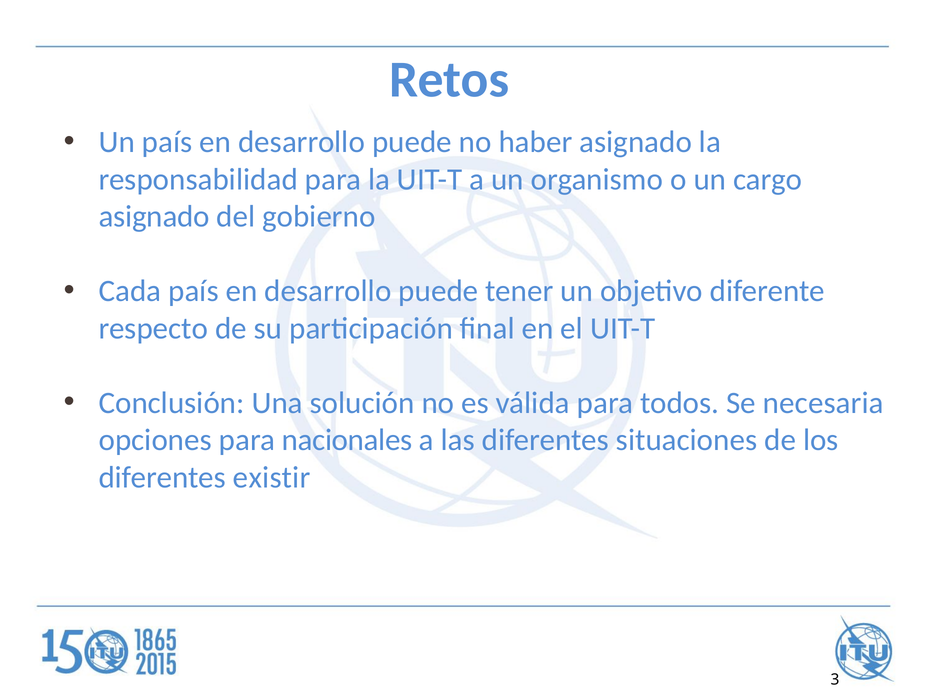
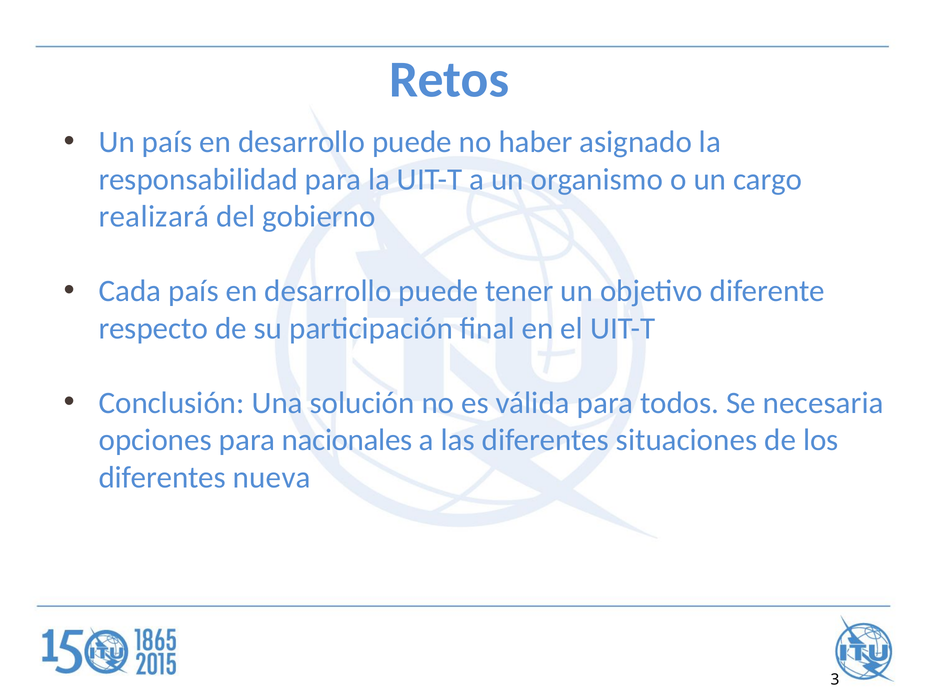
asignado at (154, 217): asignado -> realizará
existir: existir -> nueva
